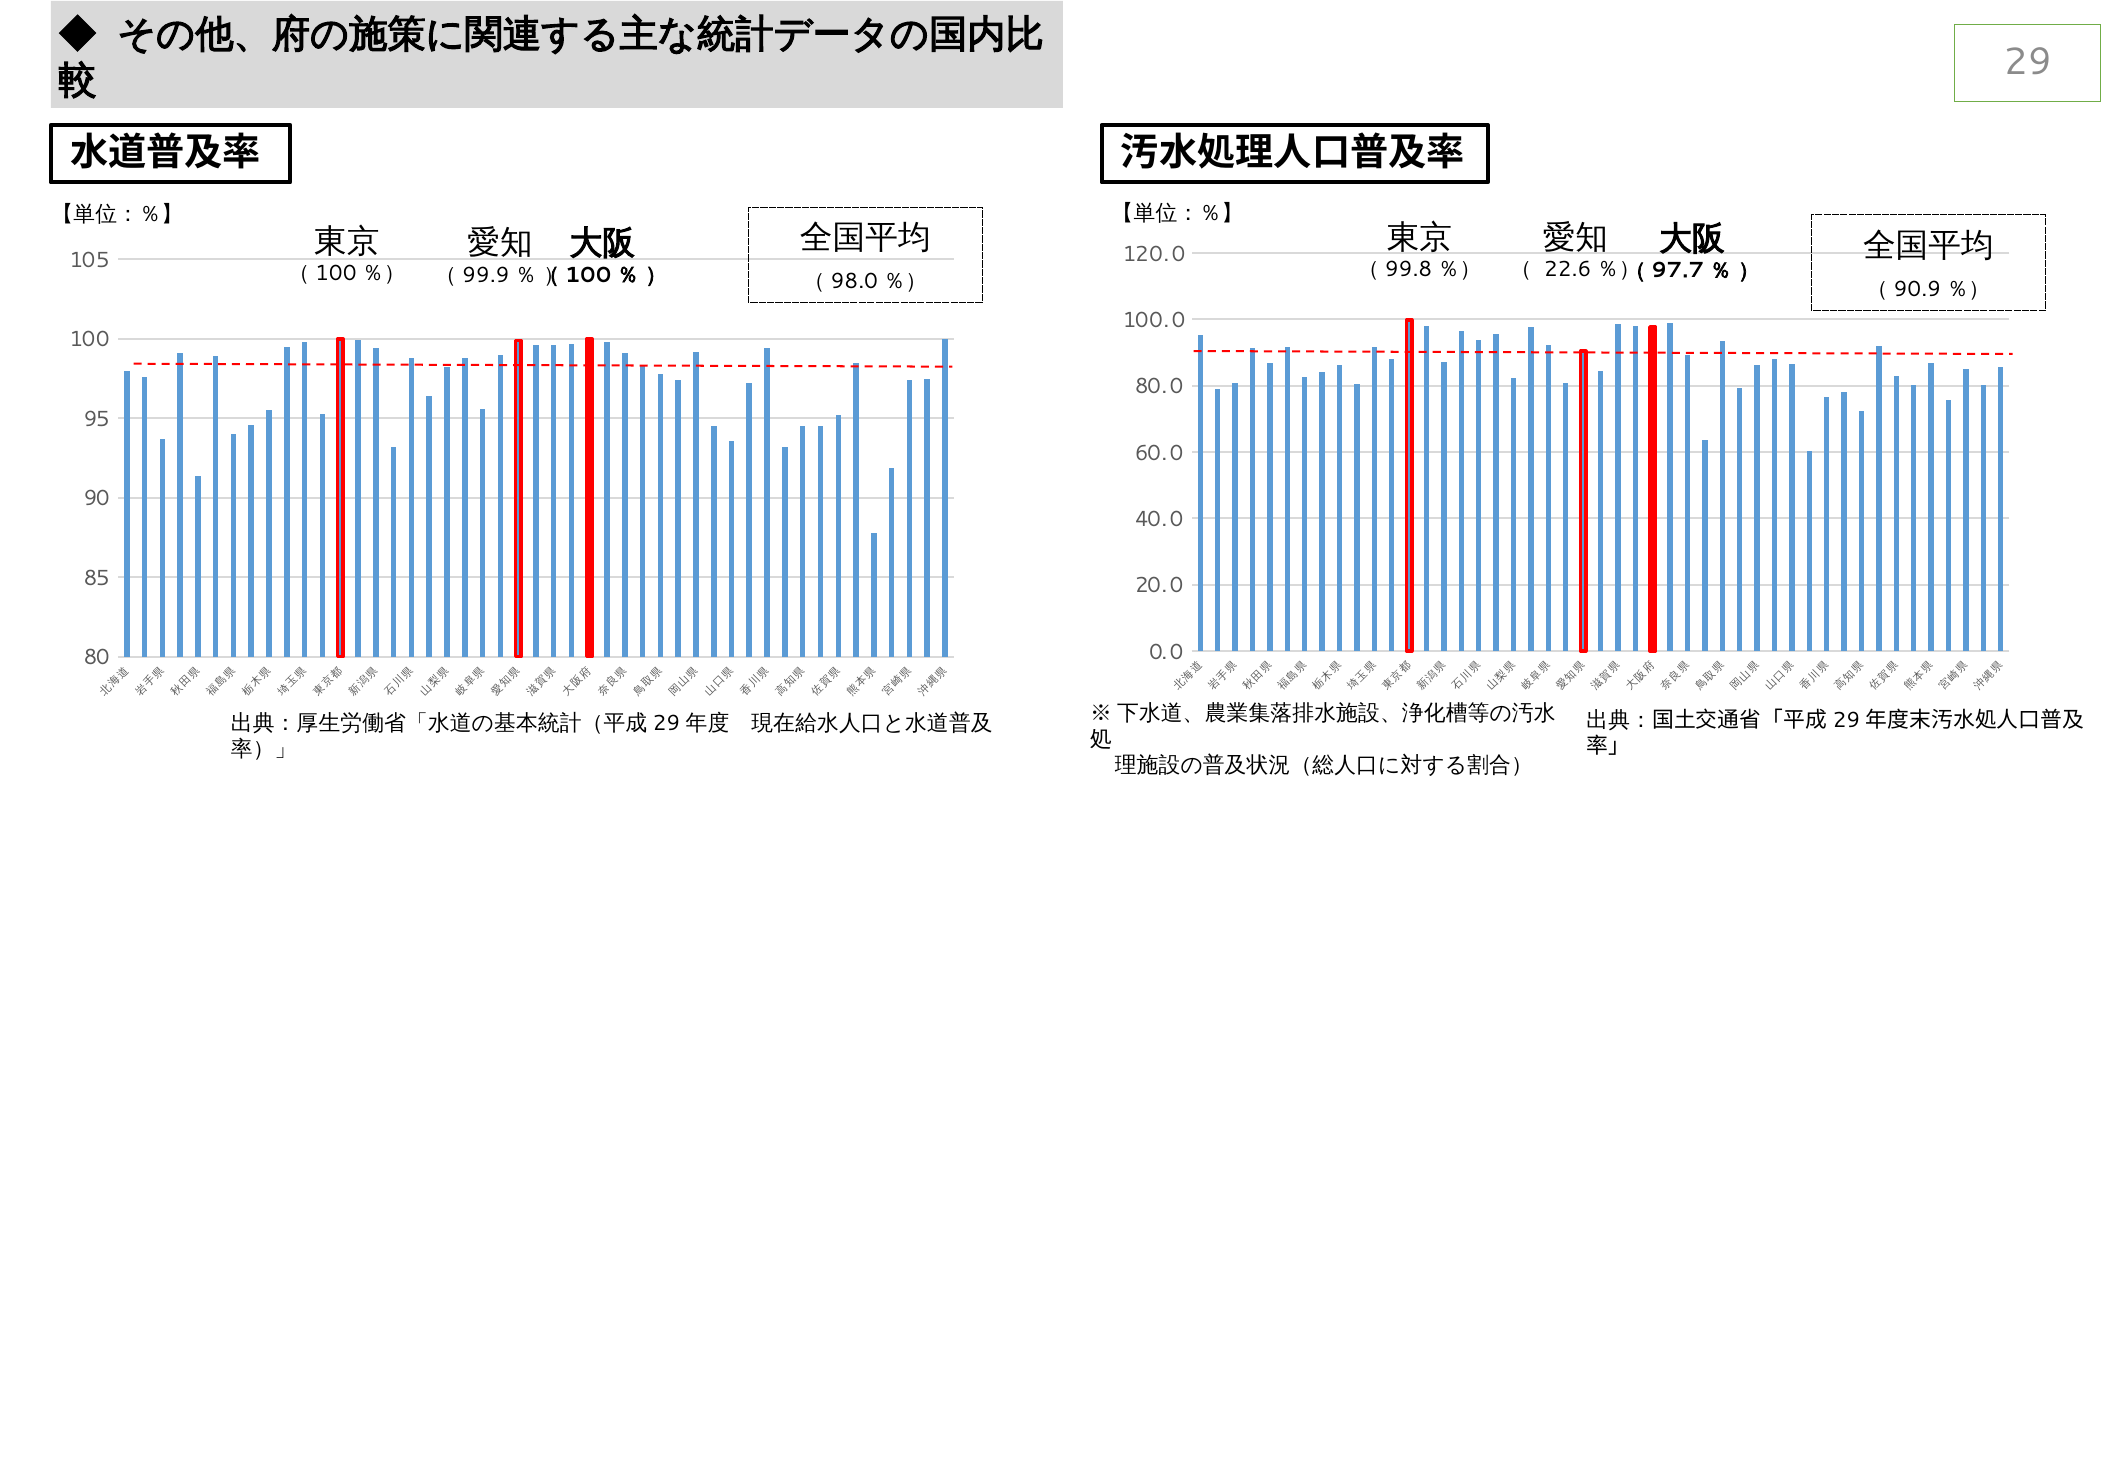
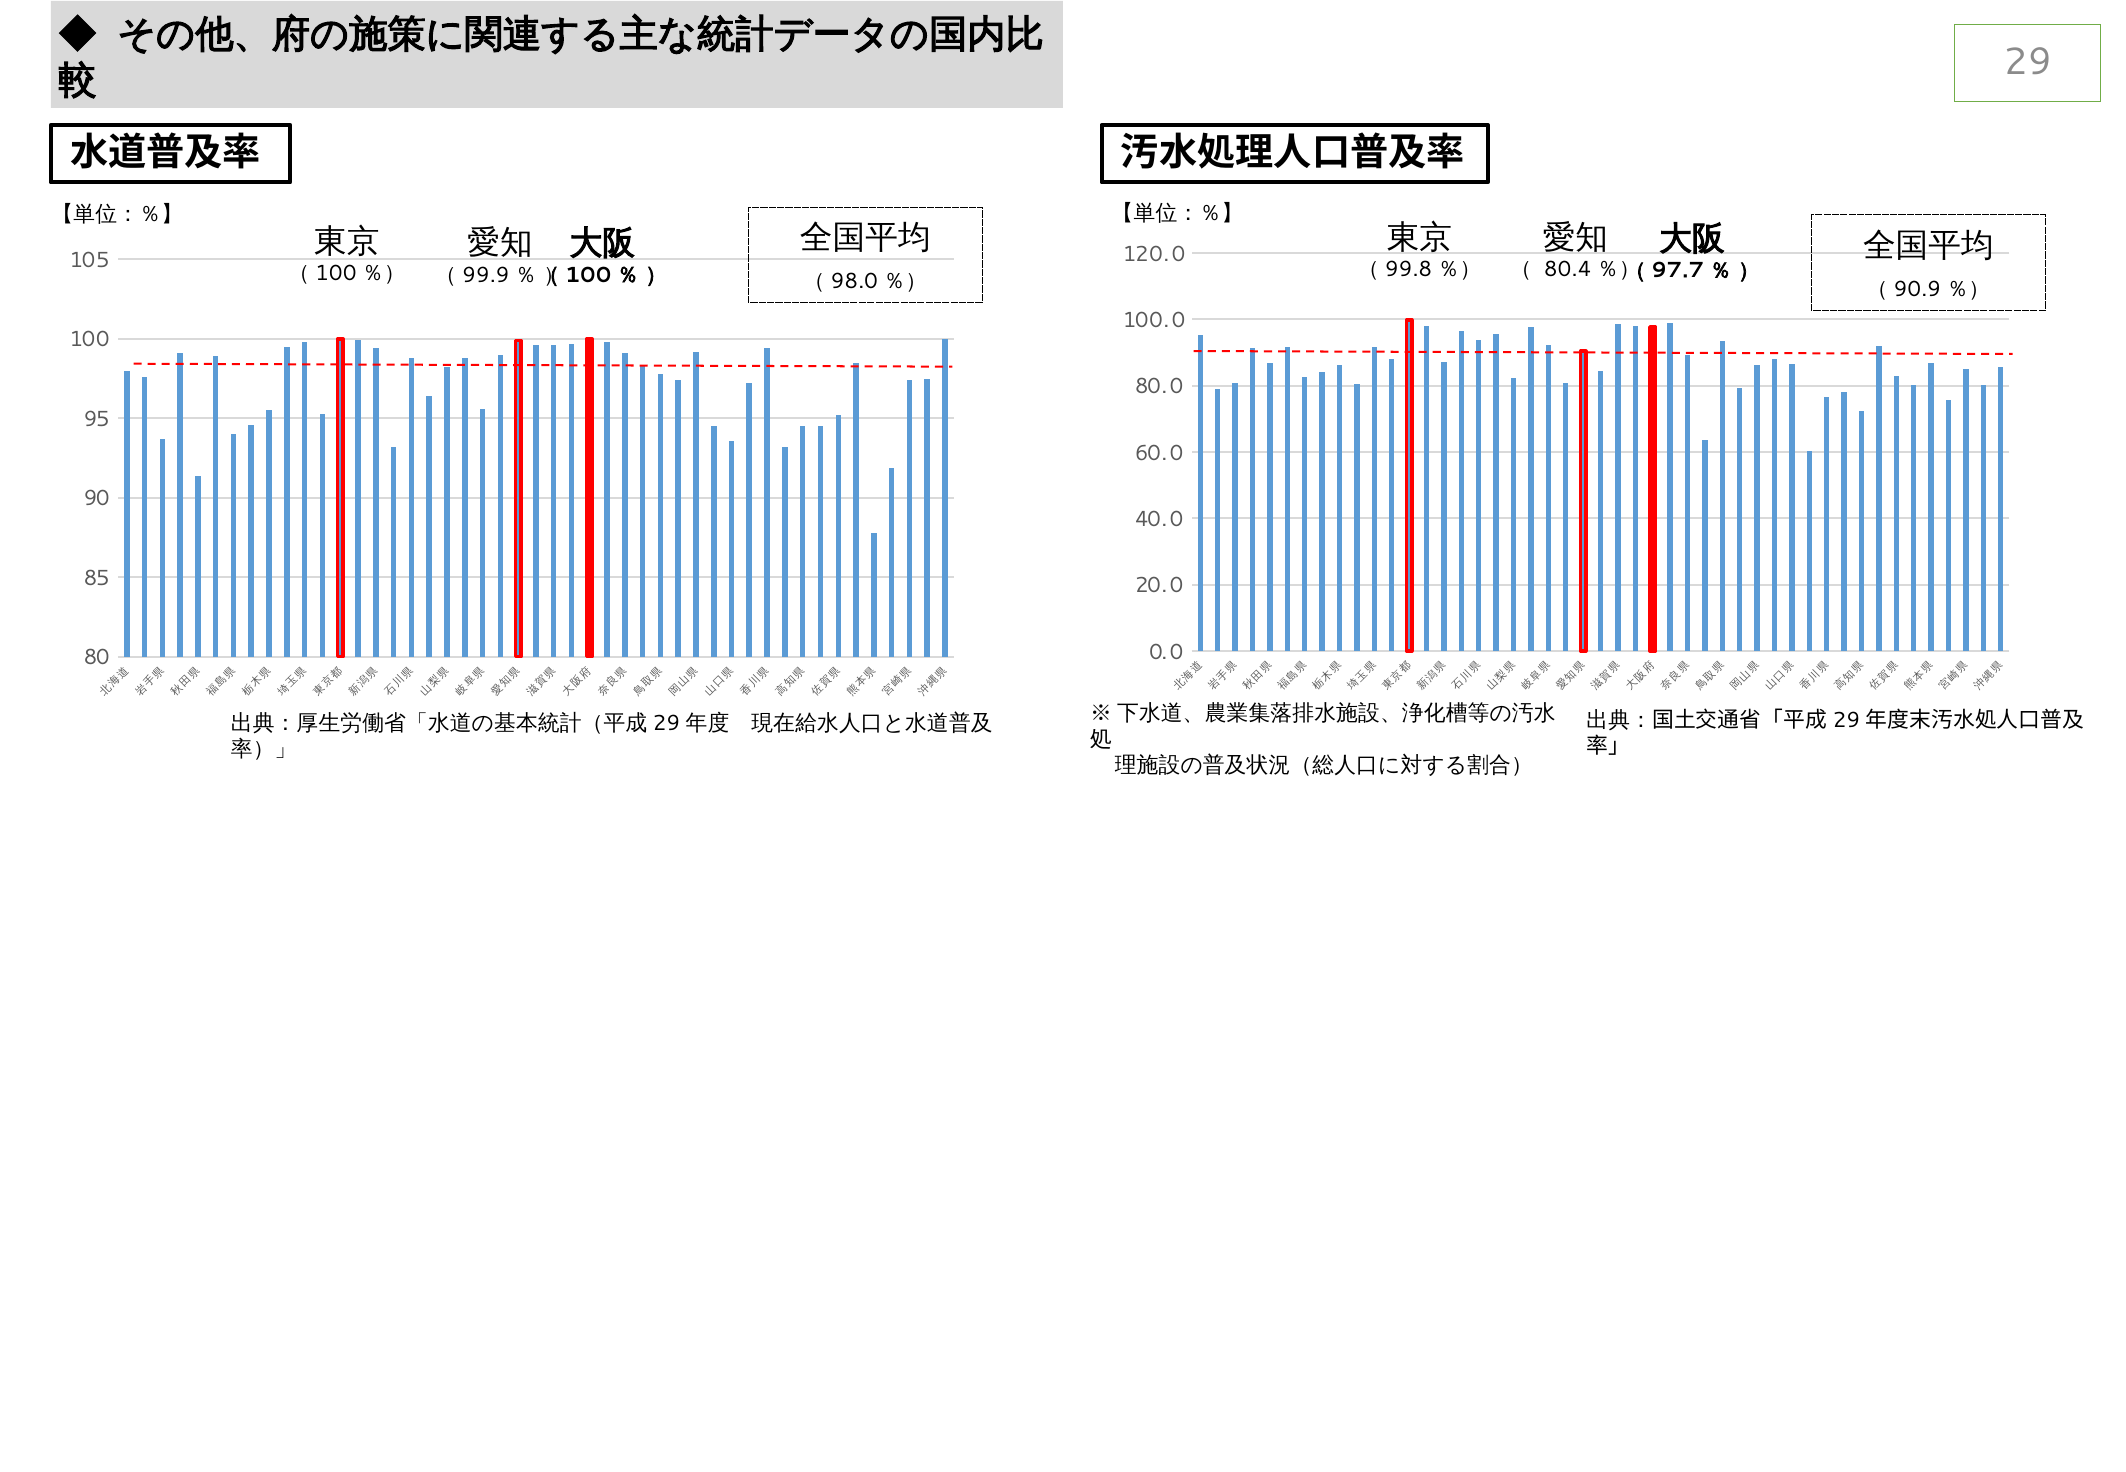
22.6: 22.6 -> 80.4
